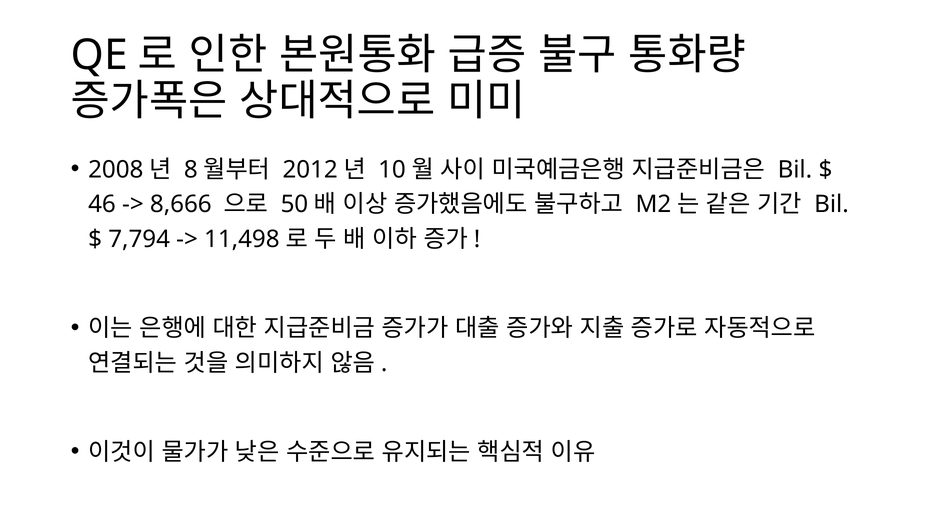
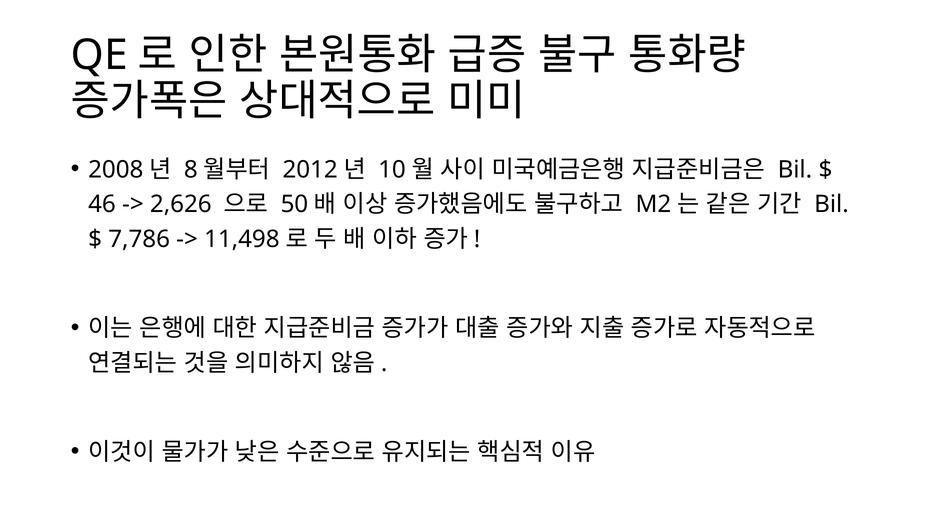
8,666: 8,666 -> 2,626
7,794: 7,794 -> 7,786
